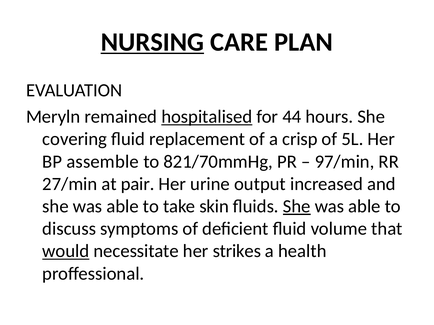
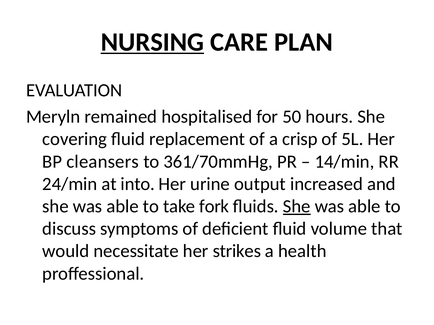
hospitalised underline: present -> none
44: 44 -> 50
assemble: assemble -> cleansers
821/70mmHg: 821/70mmHg -> 361/70mmHg
97/min: 97/min -> 14/min
27/min: 27/min -> 24/min
pair: pair -> into
skin: skin -> fork
would underline: present -> none
